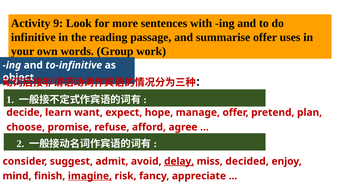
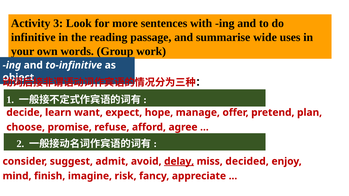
9: 9 -> 3
summarise offer: offer -> wide
imagine underline: present -> none
